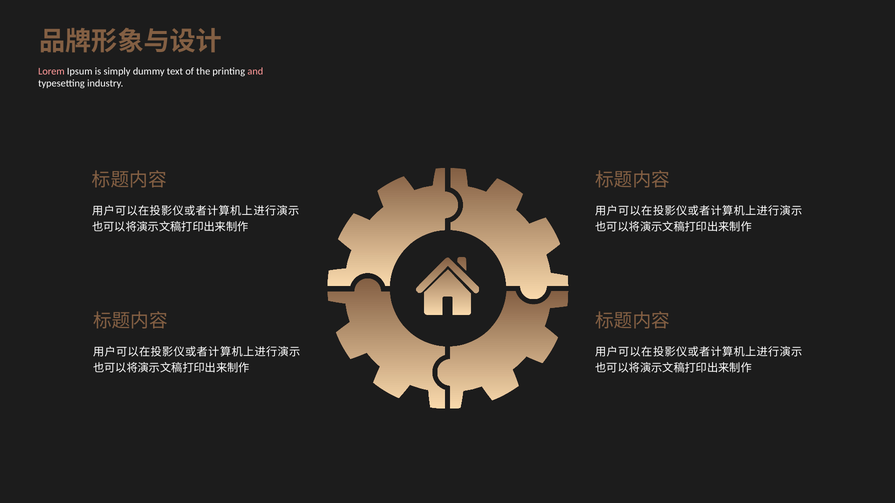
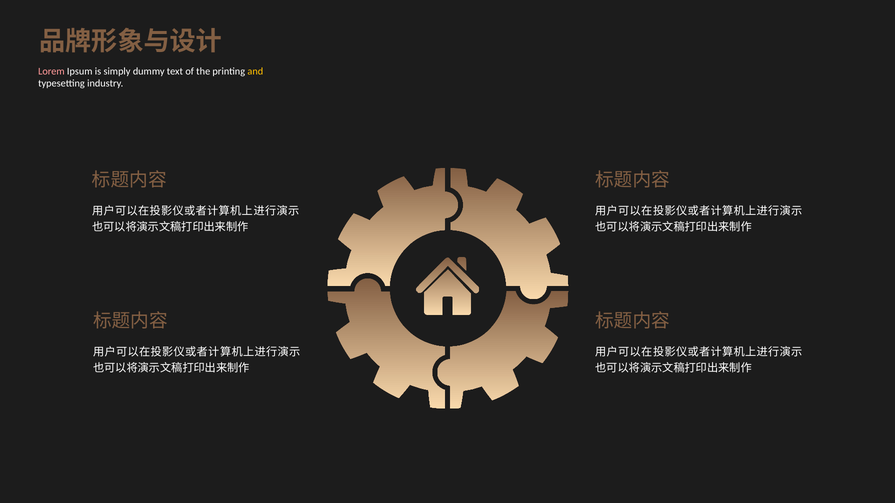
and colour: pink -> yellow
